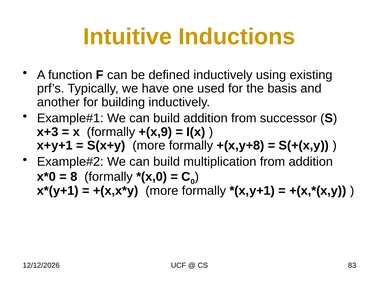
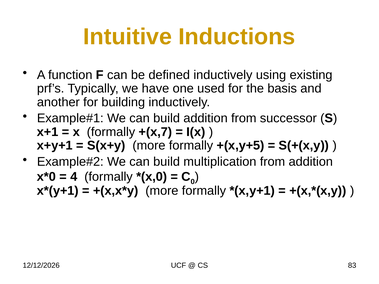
x+3: x+3 -> x+1
+(x,9: +(x,9 -> +(x,7
+(x,y+8: +(x,y+8 -> +(x,y+5
8: 8 -> 4
